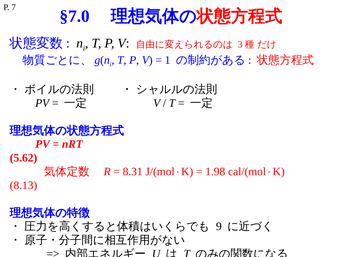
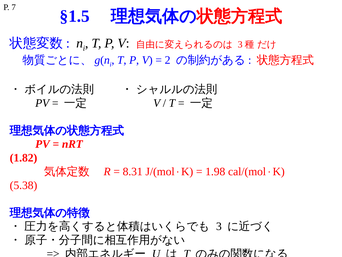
§7.0: §7.0 -> §1.5
1: 1 -> 2
5.62: 5.62 -> 1.82
8.13: 8.13 -> 5.38
9: 9 -> 3
